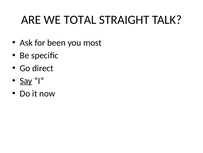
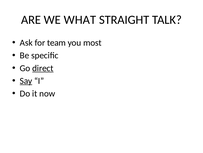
TOTAL: TOTAL -> WHAT
been: been -> team
direct underline: none -> present
